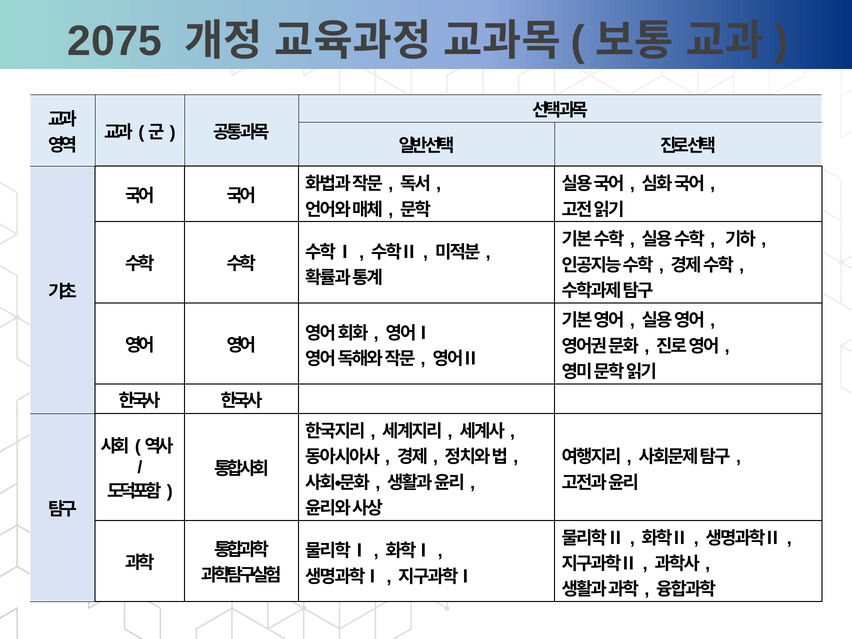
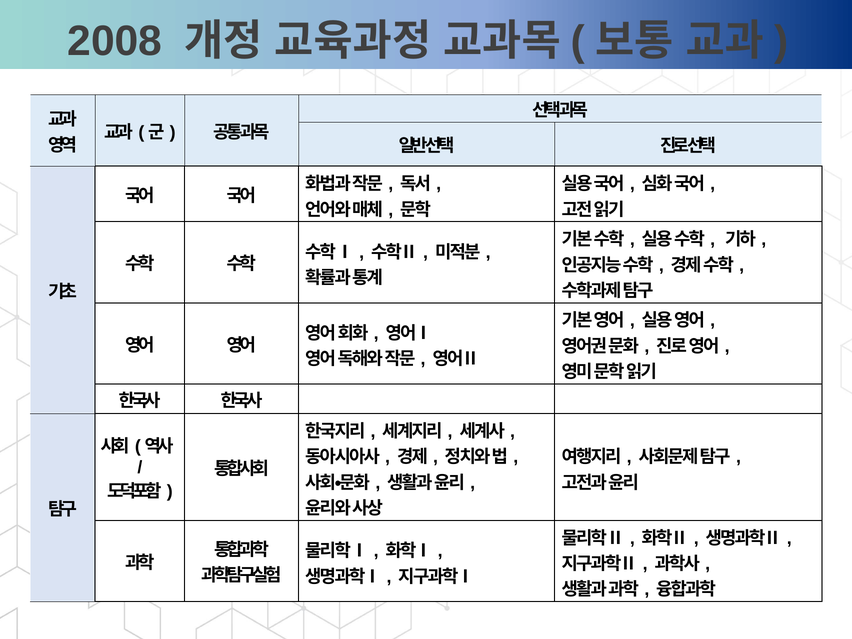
2075: 2075 -> 2008
